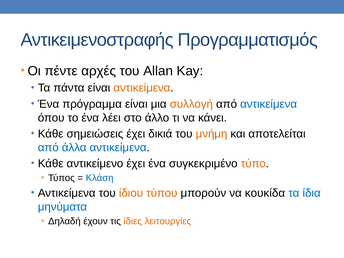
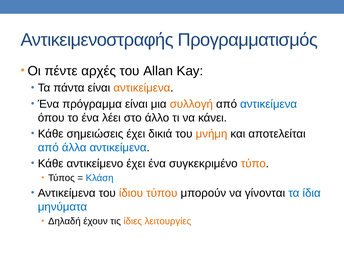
κουκίδα: κουκίδα -> γίνονται
